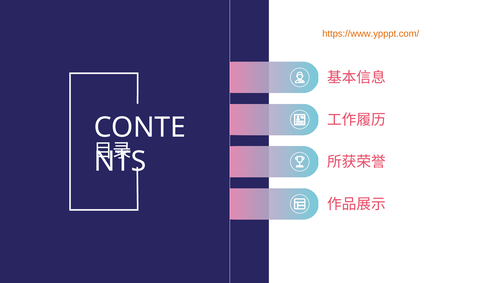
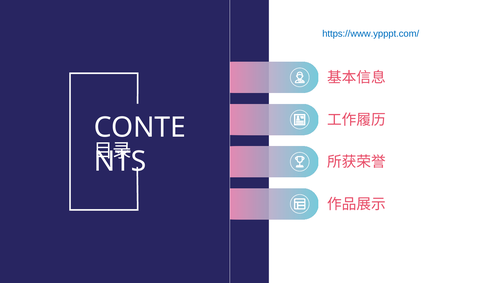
https://www.ypppt.com/ colour: orange -> blue
